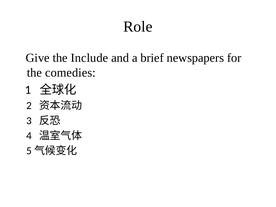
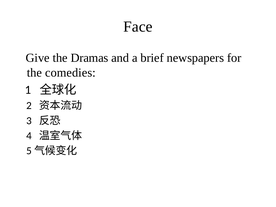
Role: Role -> Face
Include: Include -> Dramas
